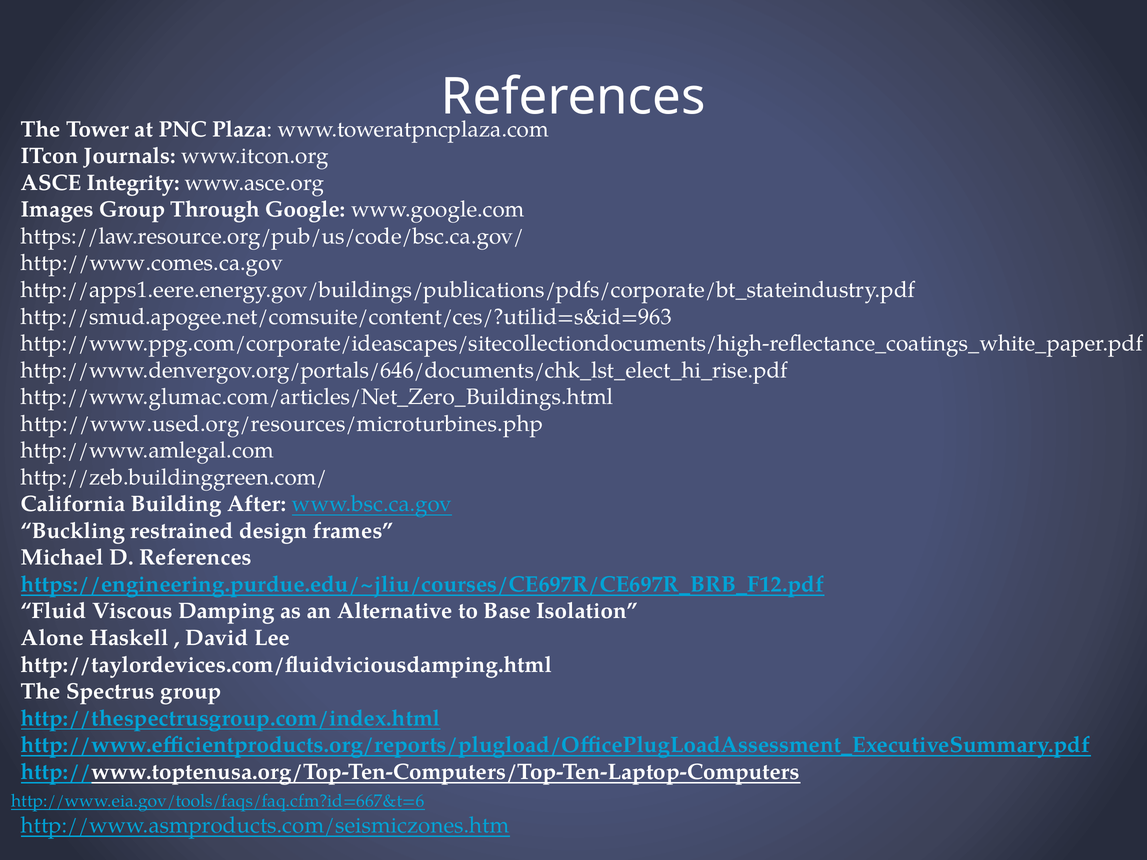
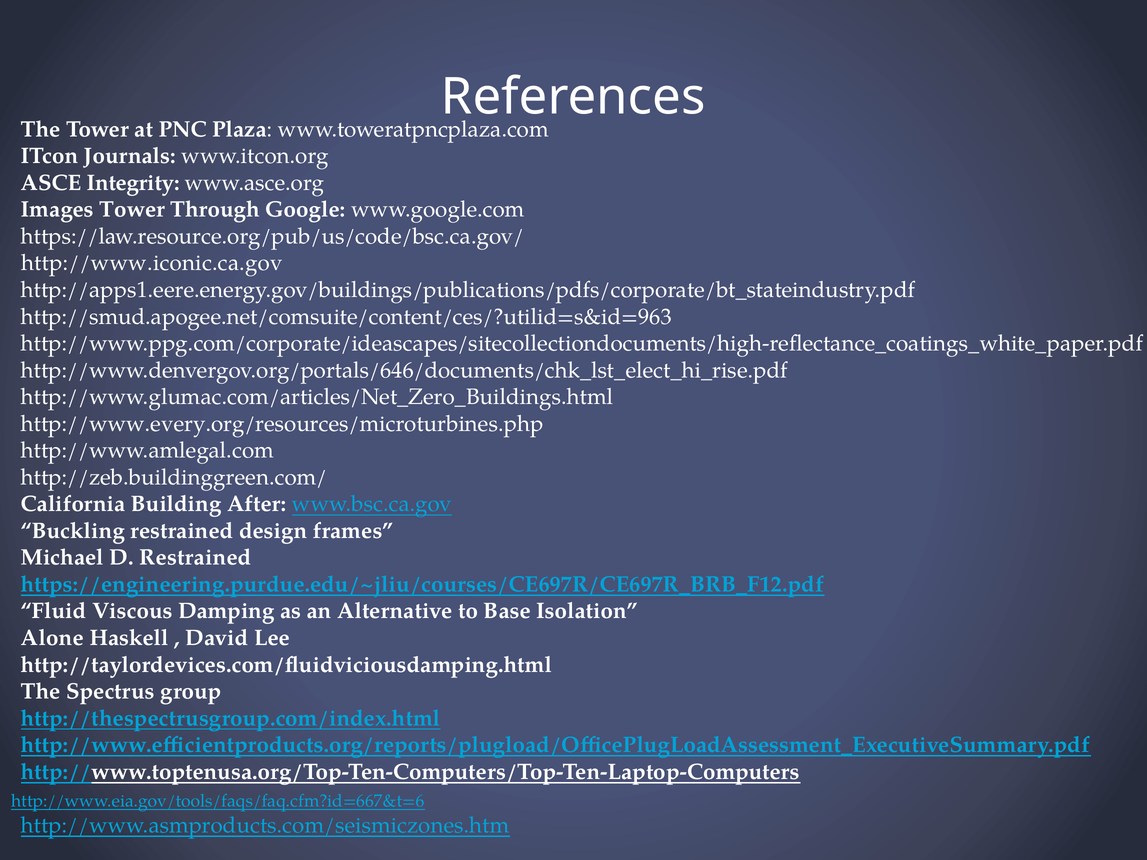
Images Group: Group -> Tower
http://www.comes.ca.gov: http://www.comes.ca.gov -> http://www.iconic.ca.gov
http://www.used.org/resources/microturbines.php: http://www.used.org/resources/microturbines.php -> http://www.every.org/resources/microturbines.php
D References: References -> Restrained
